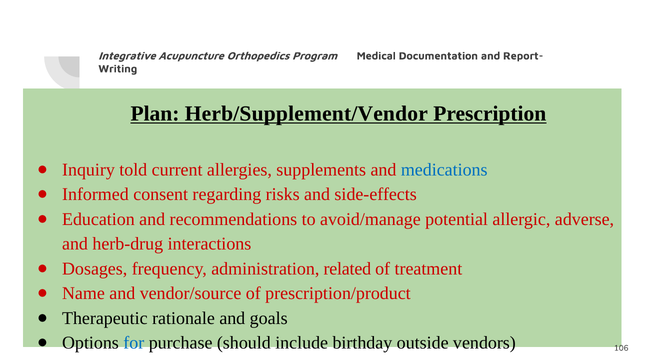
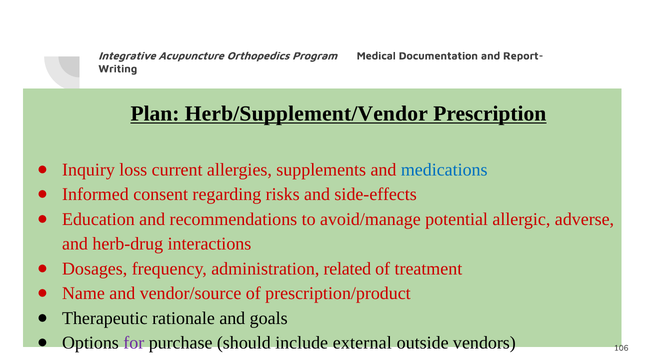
told: told -> loss
for colour: blue -> purple
birthday: birthday -> external
